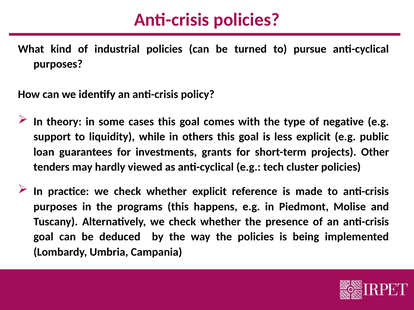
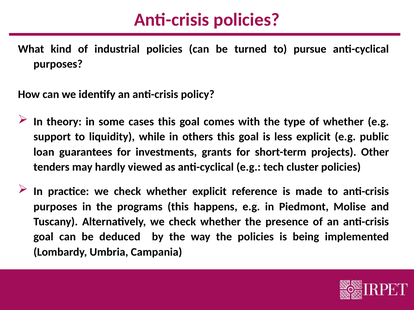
of negative: negative -> whether
